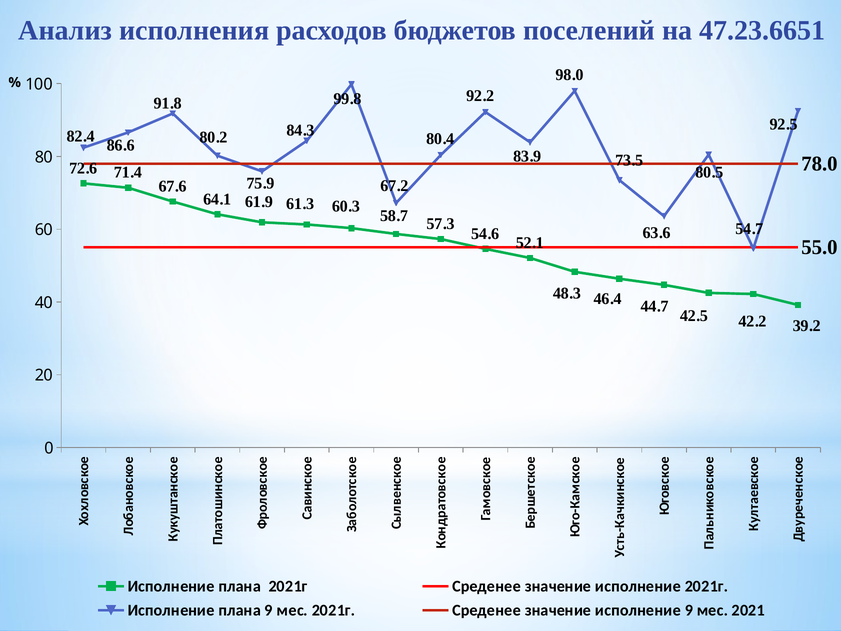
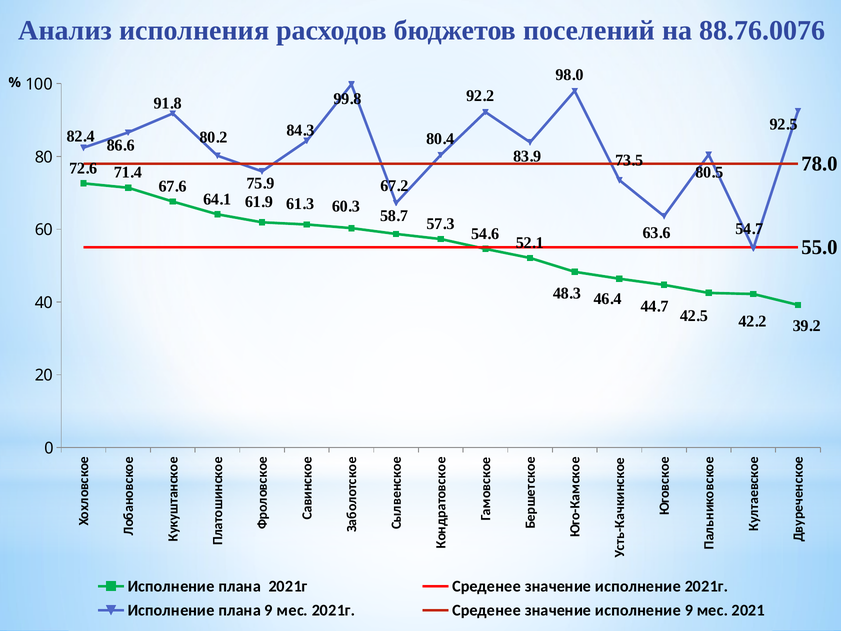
47.23.6651: 47.23.6651 -> 88.76.0076
